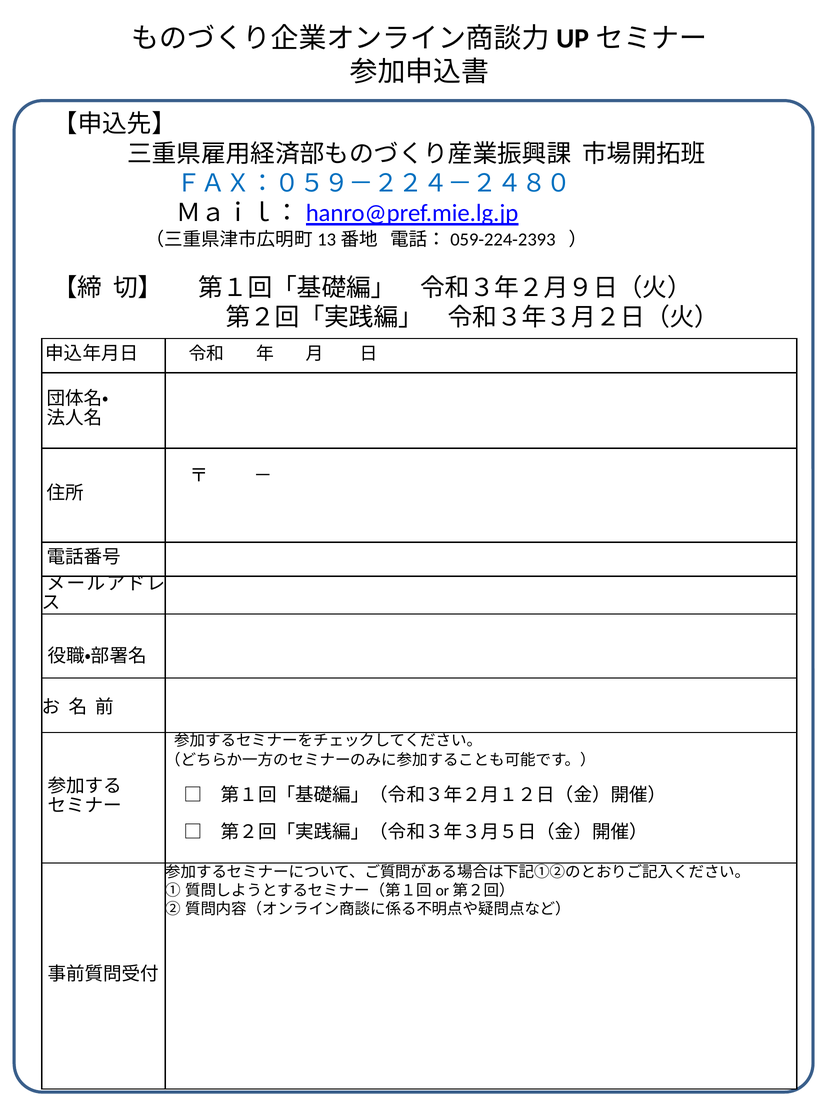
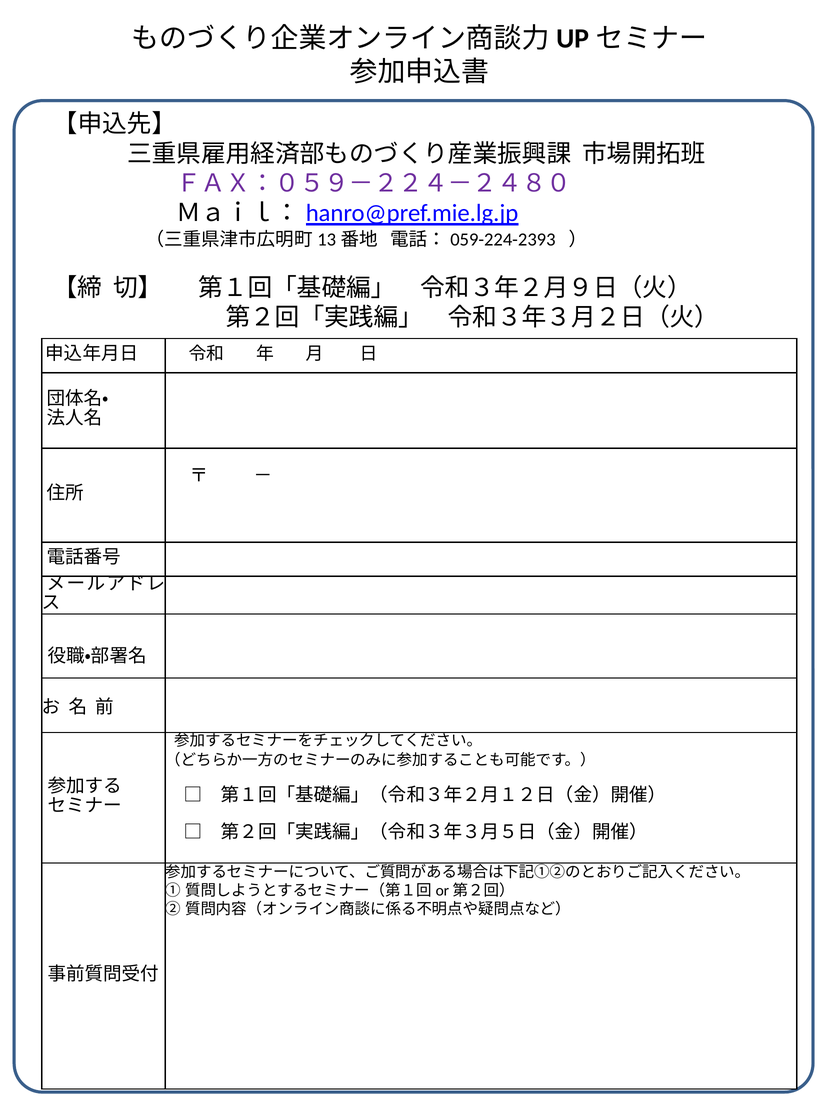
ＦＡＸ：０５９－２２４－２４８０ colour: blue -> purple
